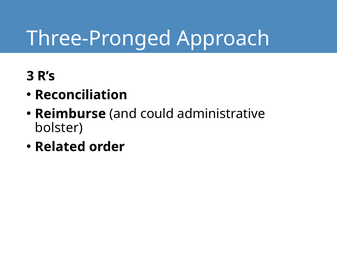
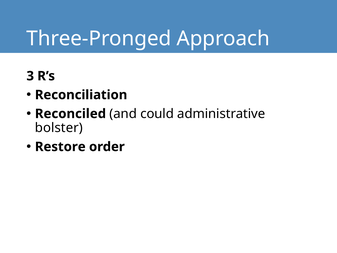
Reimburse: Reimburse -> Reconciled
Related: Related -> Restore
